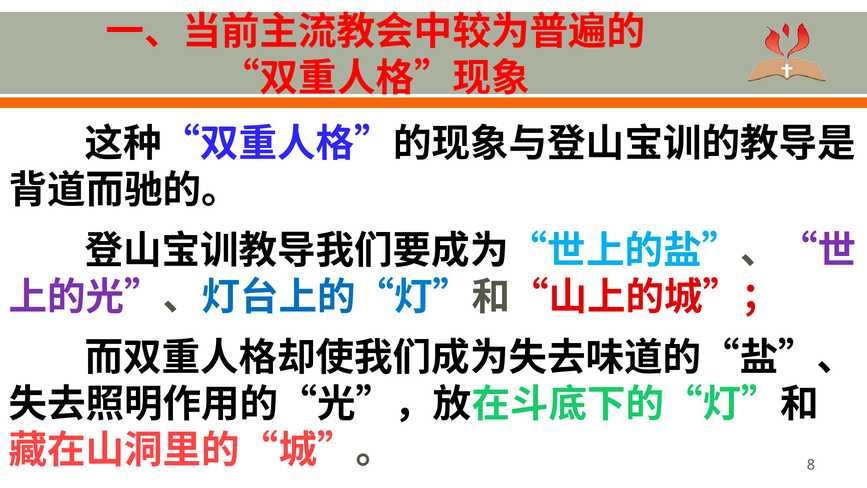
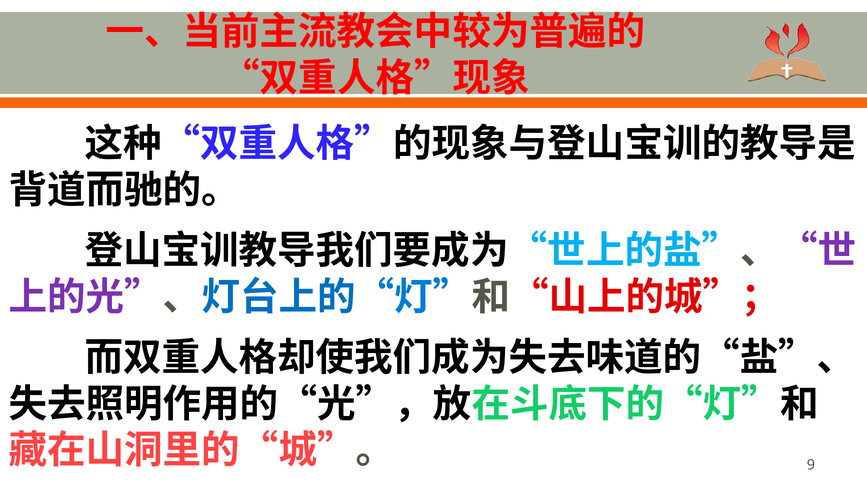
8: 8 -> 9
